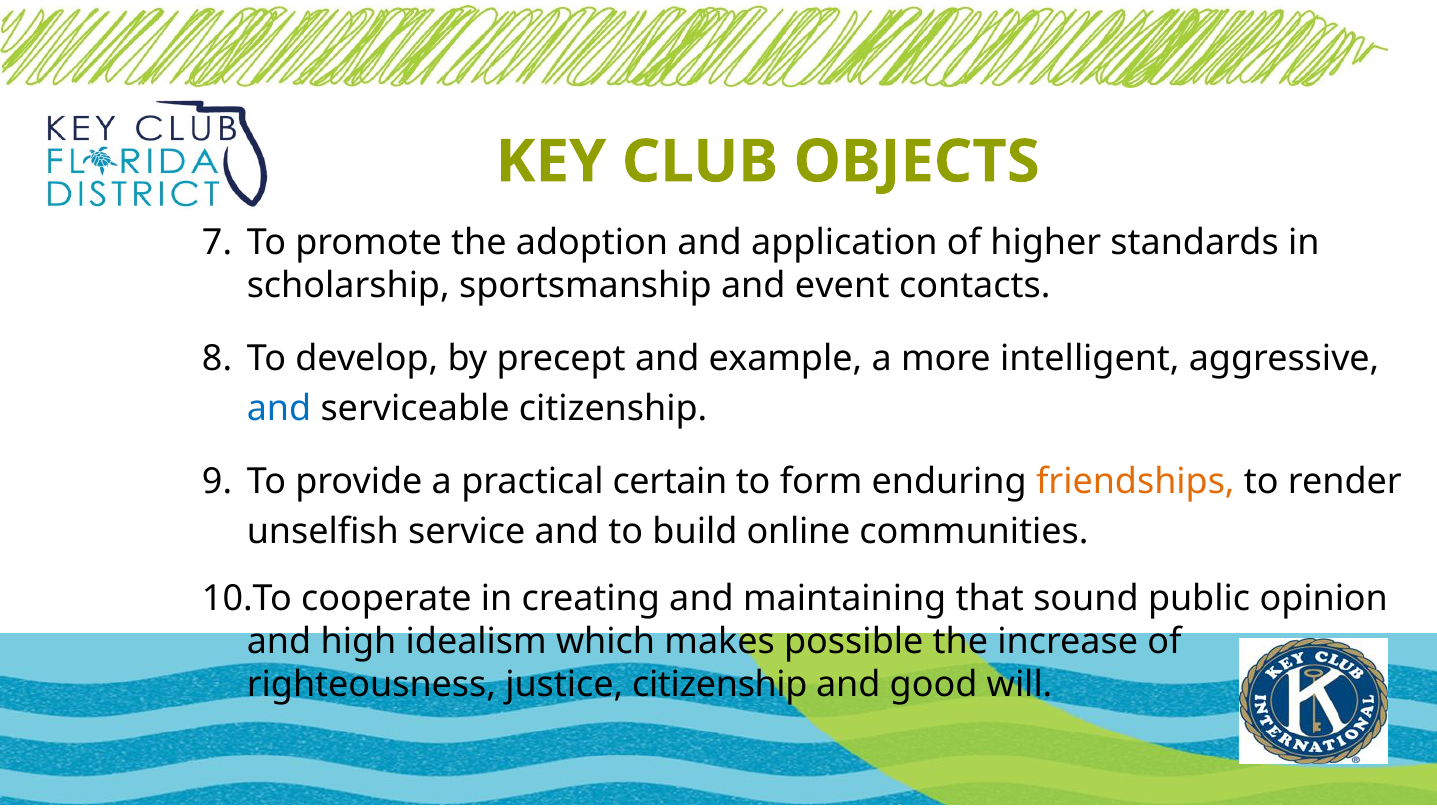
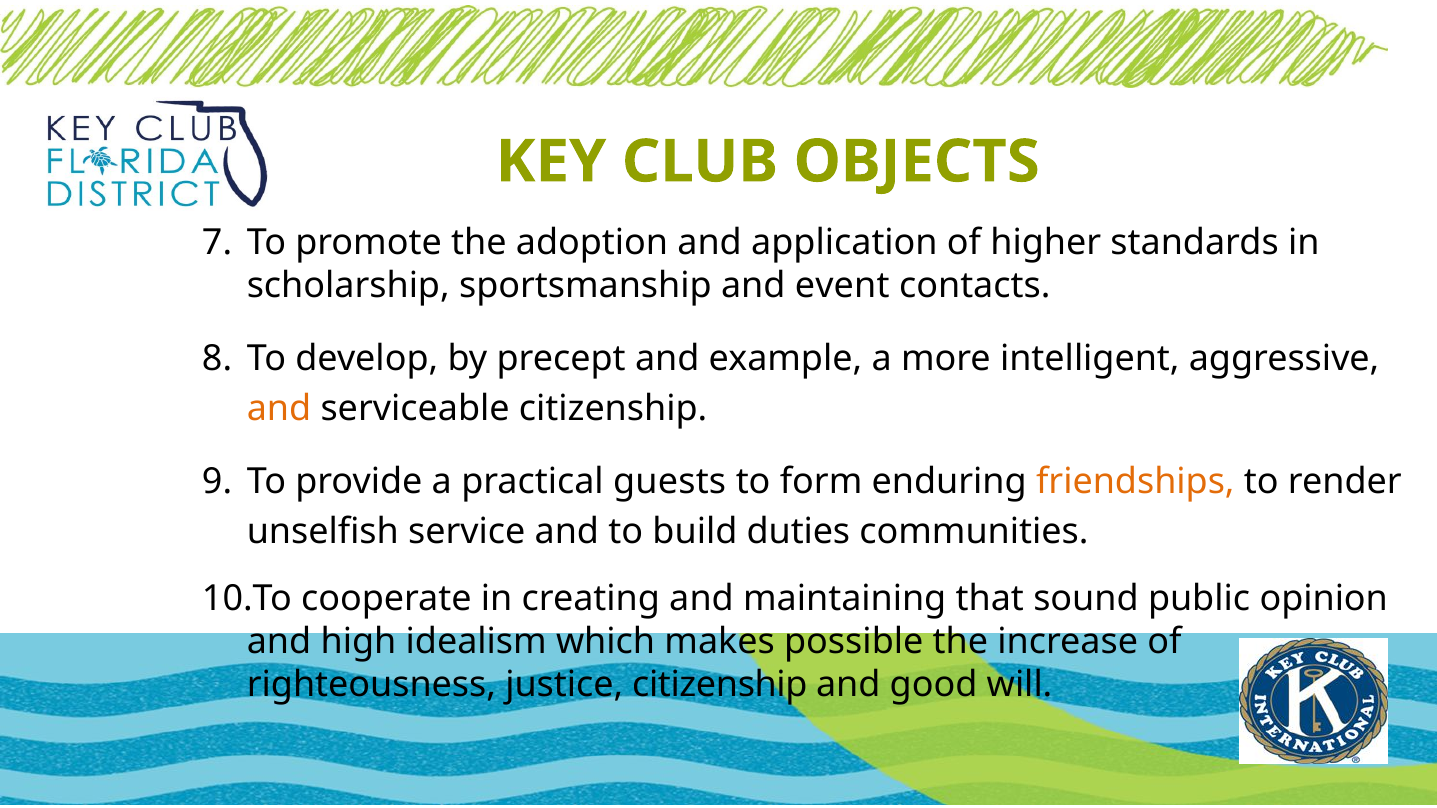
and at (279, 409) colour: blue -> orange
certain: certain -> guests
online: online -> duties
